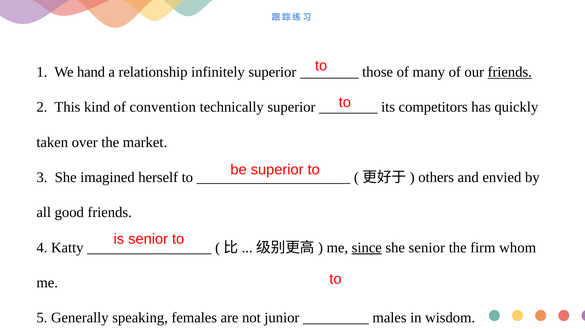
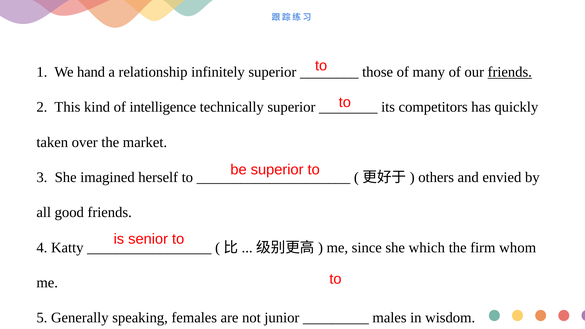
convention: convention -> intelligence
since underline: present -> none
she senior: senior -> which
